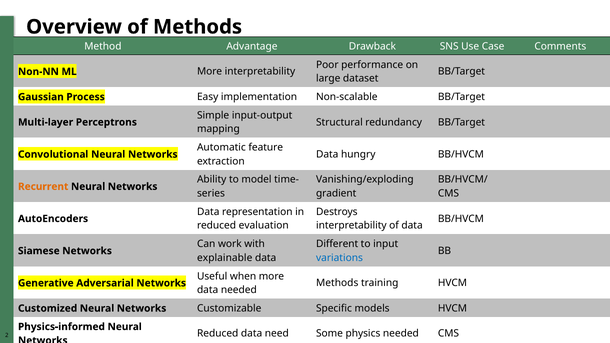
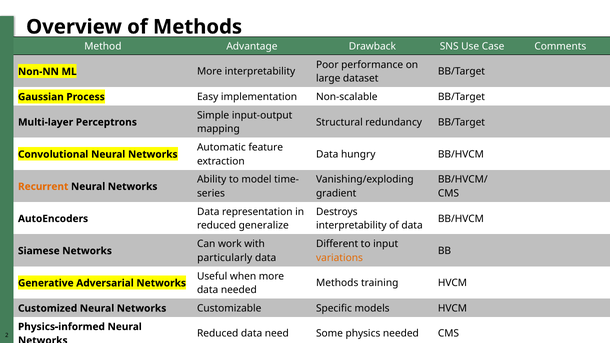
evaluation: evaluation -> generalize
explainable: explainable -> particularly
variations colour: blue -> orange
